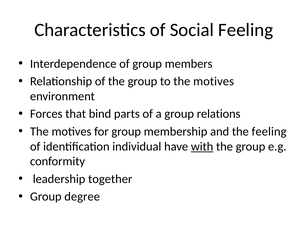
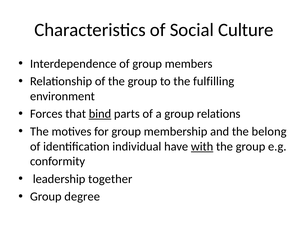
Social Feeling: Feeling -> Culture
to the motives: motives -> fulfilling
bind underline: none -> present
the feeling: feeling -> belong
